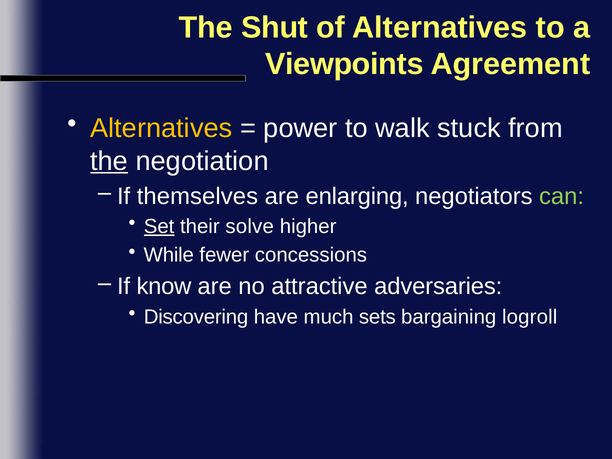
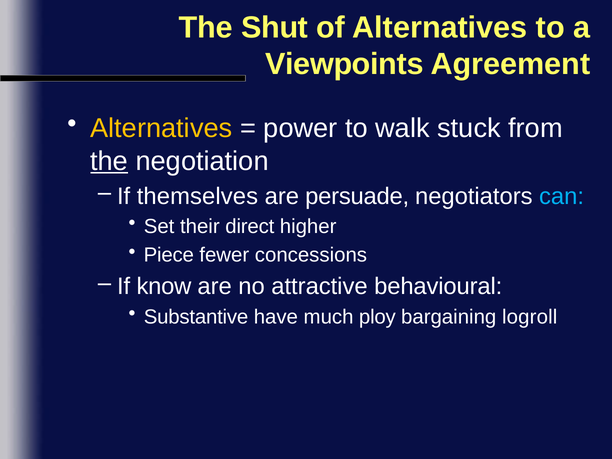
enlarging: enlarging -> persuade
can colour: light green -> light blue
Set underline: present -> none
solve: solve -> direct
While: While -> Piece
adversaries: adversaries -> behavioural
Discovering: Discovering -> Substantive
sets: sets -> ploy
